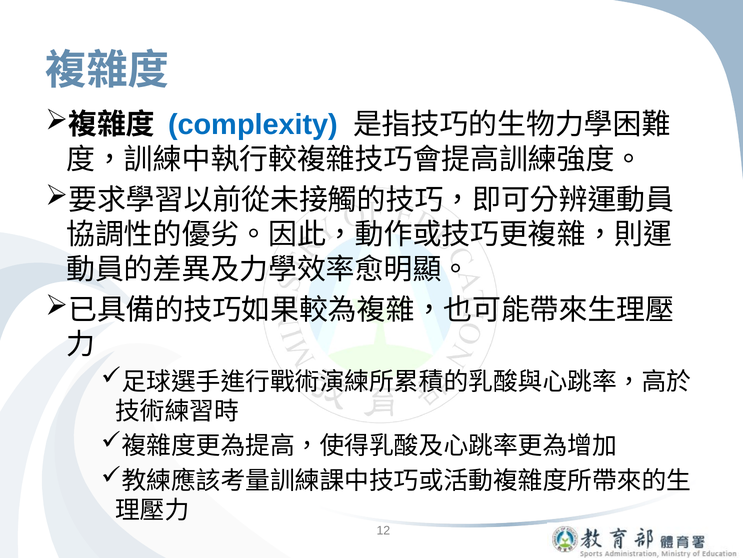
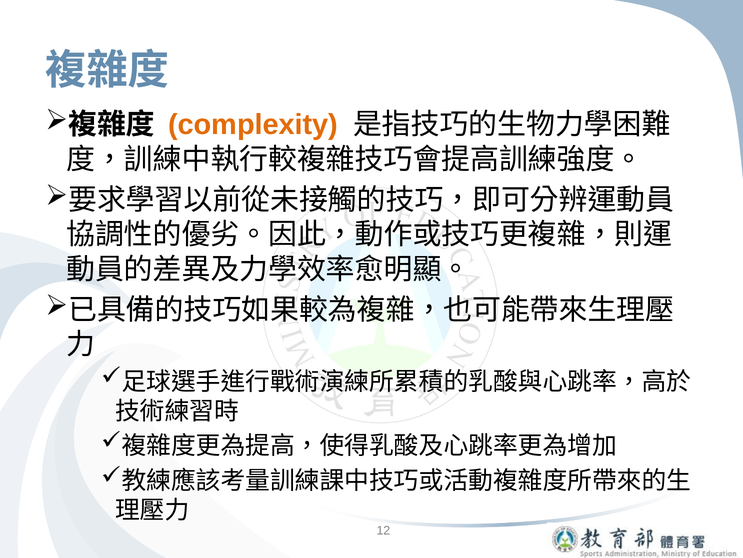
complexity colour: blue -> orange
